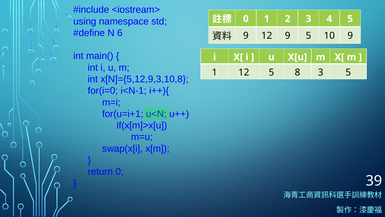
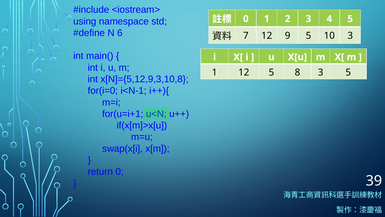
9 at (246, 36): 9 -> 7
10 9: 9 -> 3
